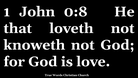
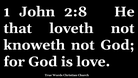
0:8: 0:8 -> 2:8
